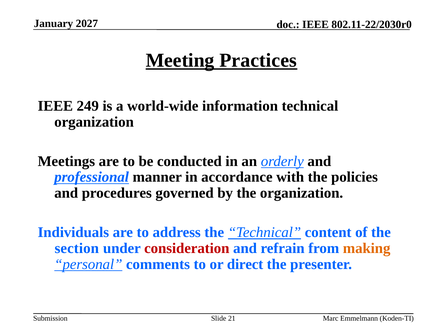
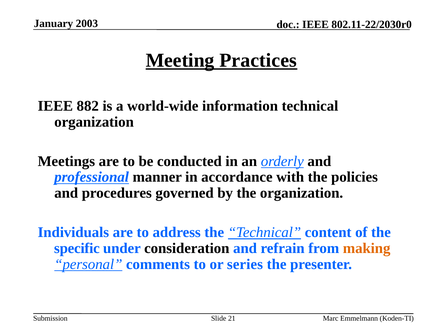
2027: 2027 -> 2003
249: 249 -> 882
section: section -> specific
consideration colour: red -> black
direct: direct -> series
